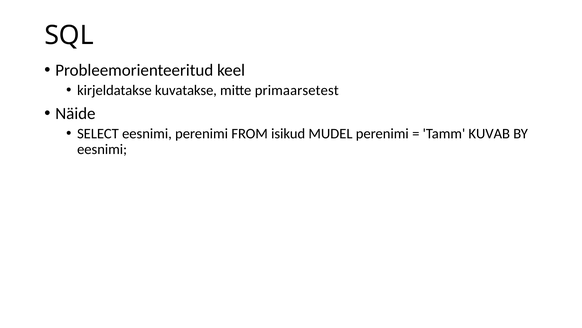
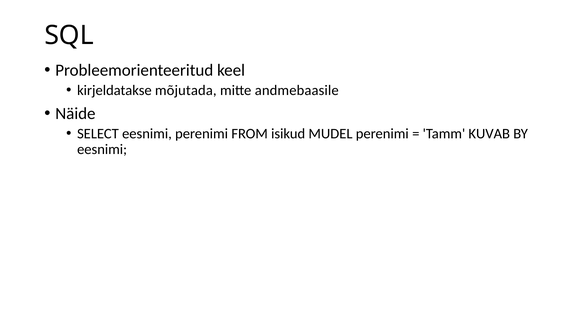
kuvatakse: kuvatakse -> mõjutada
primaarsetest: primaarsetest -> andmebaasile
